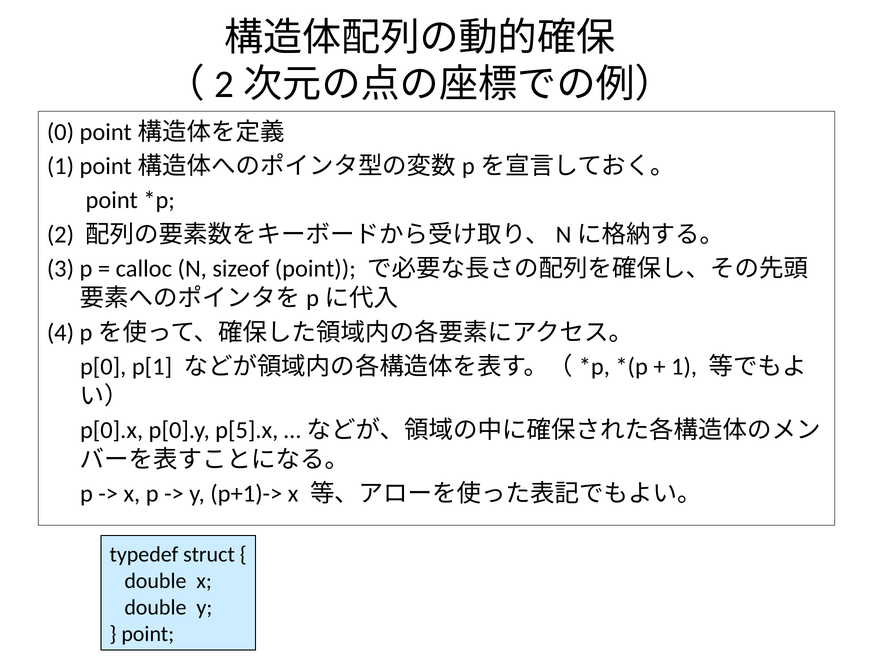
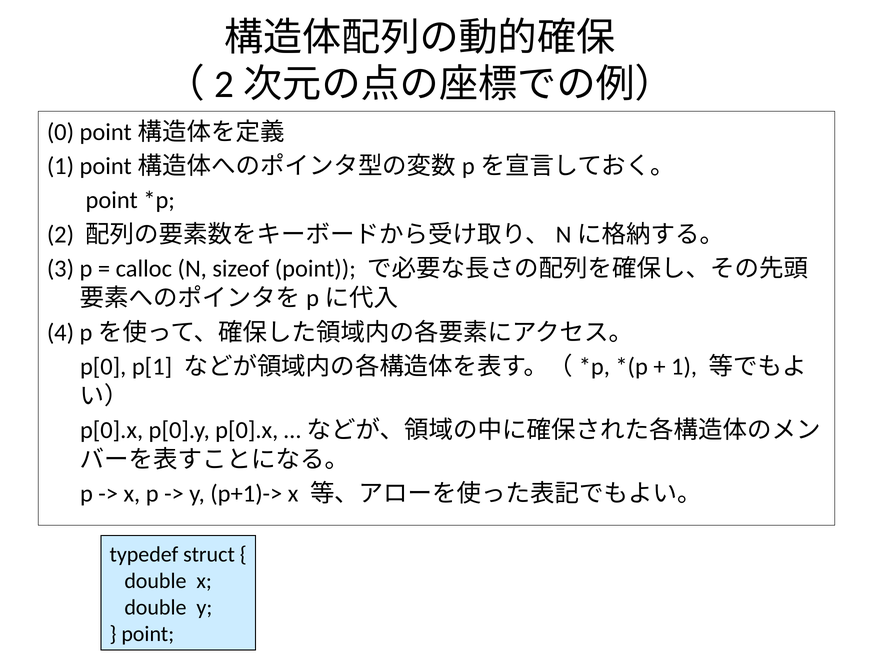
p[0].y p[5].x: p[5].x -> p[0].x
